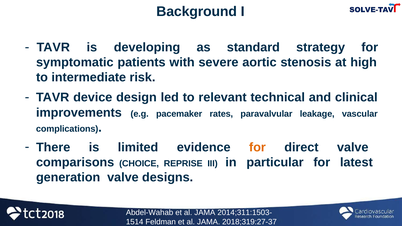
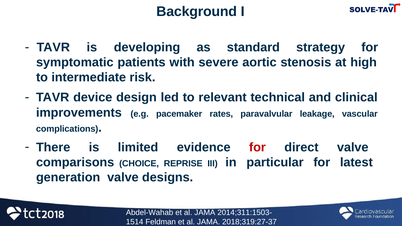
for at (257, 147) colour: orange -> red
